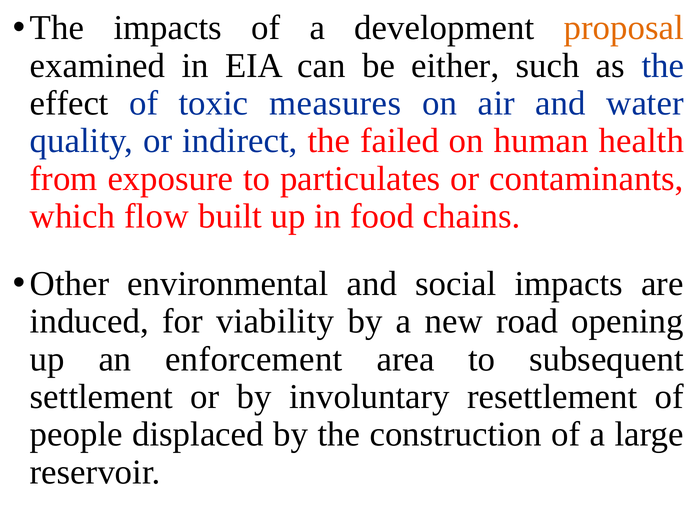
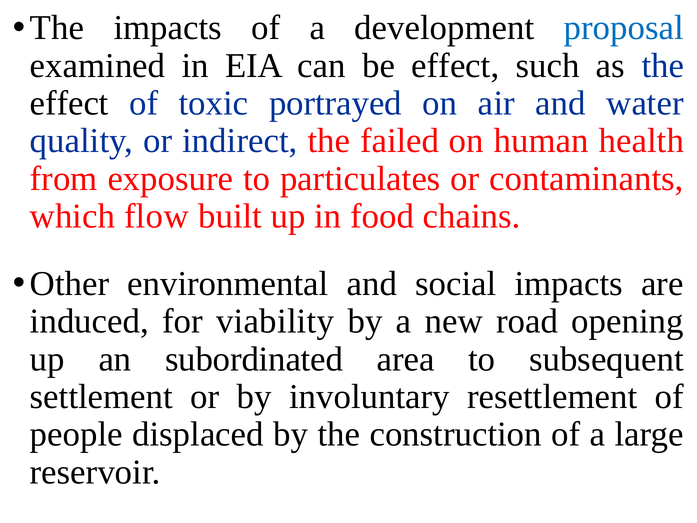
proposal colour: orange -> blue
be either: either -> effect
measures: measures -> portrayed
enforcement: enforcement -> subordinated
